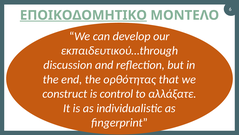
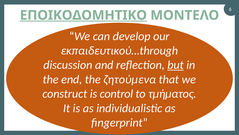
but underline: none -> present
ορθότητας: ορθότητας -> ζητούμενα
αλλάξατε: αλλάξατε -> τμήματος
